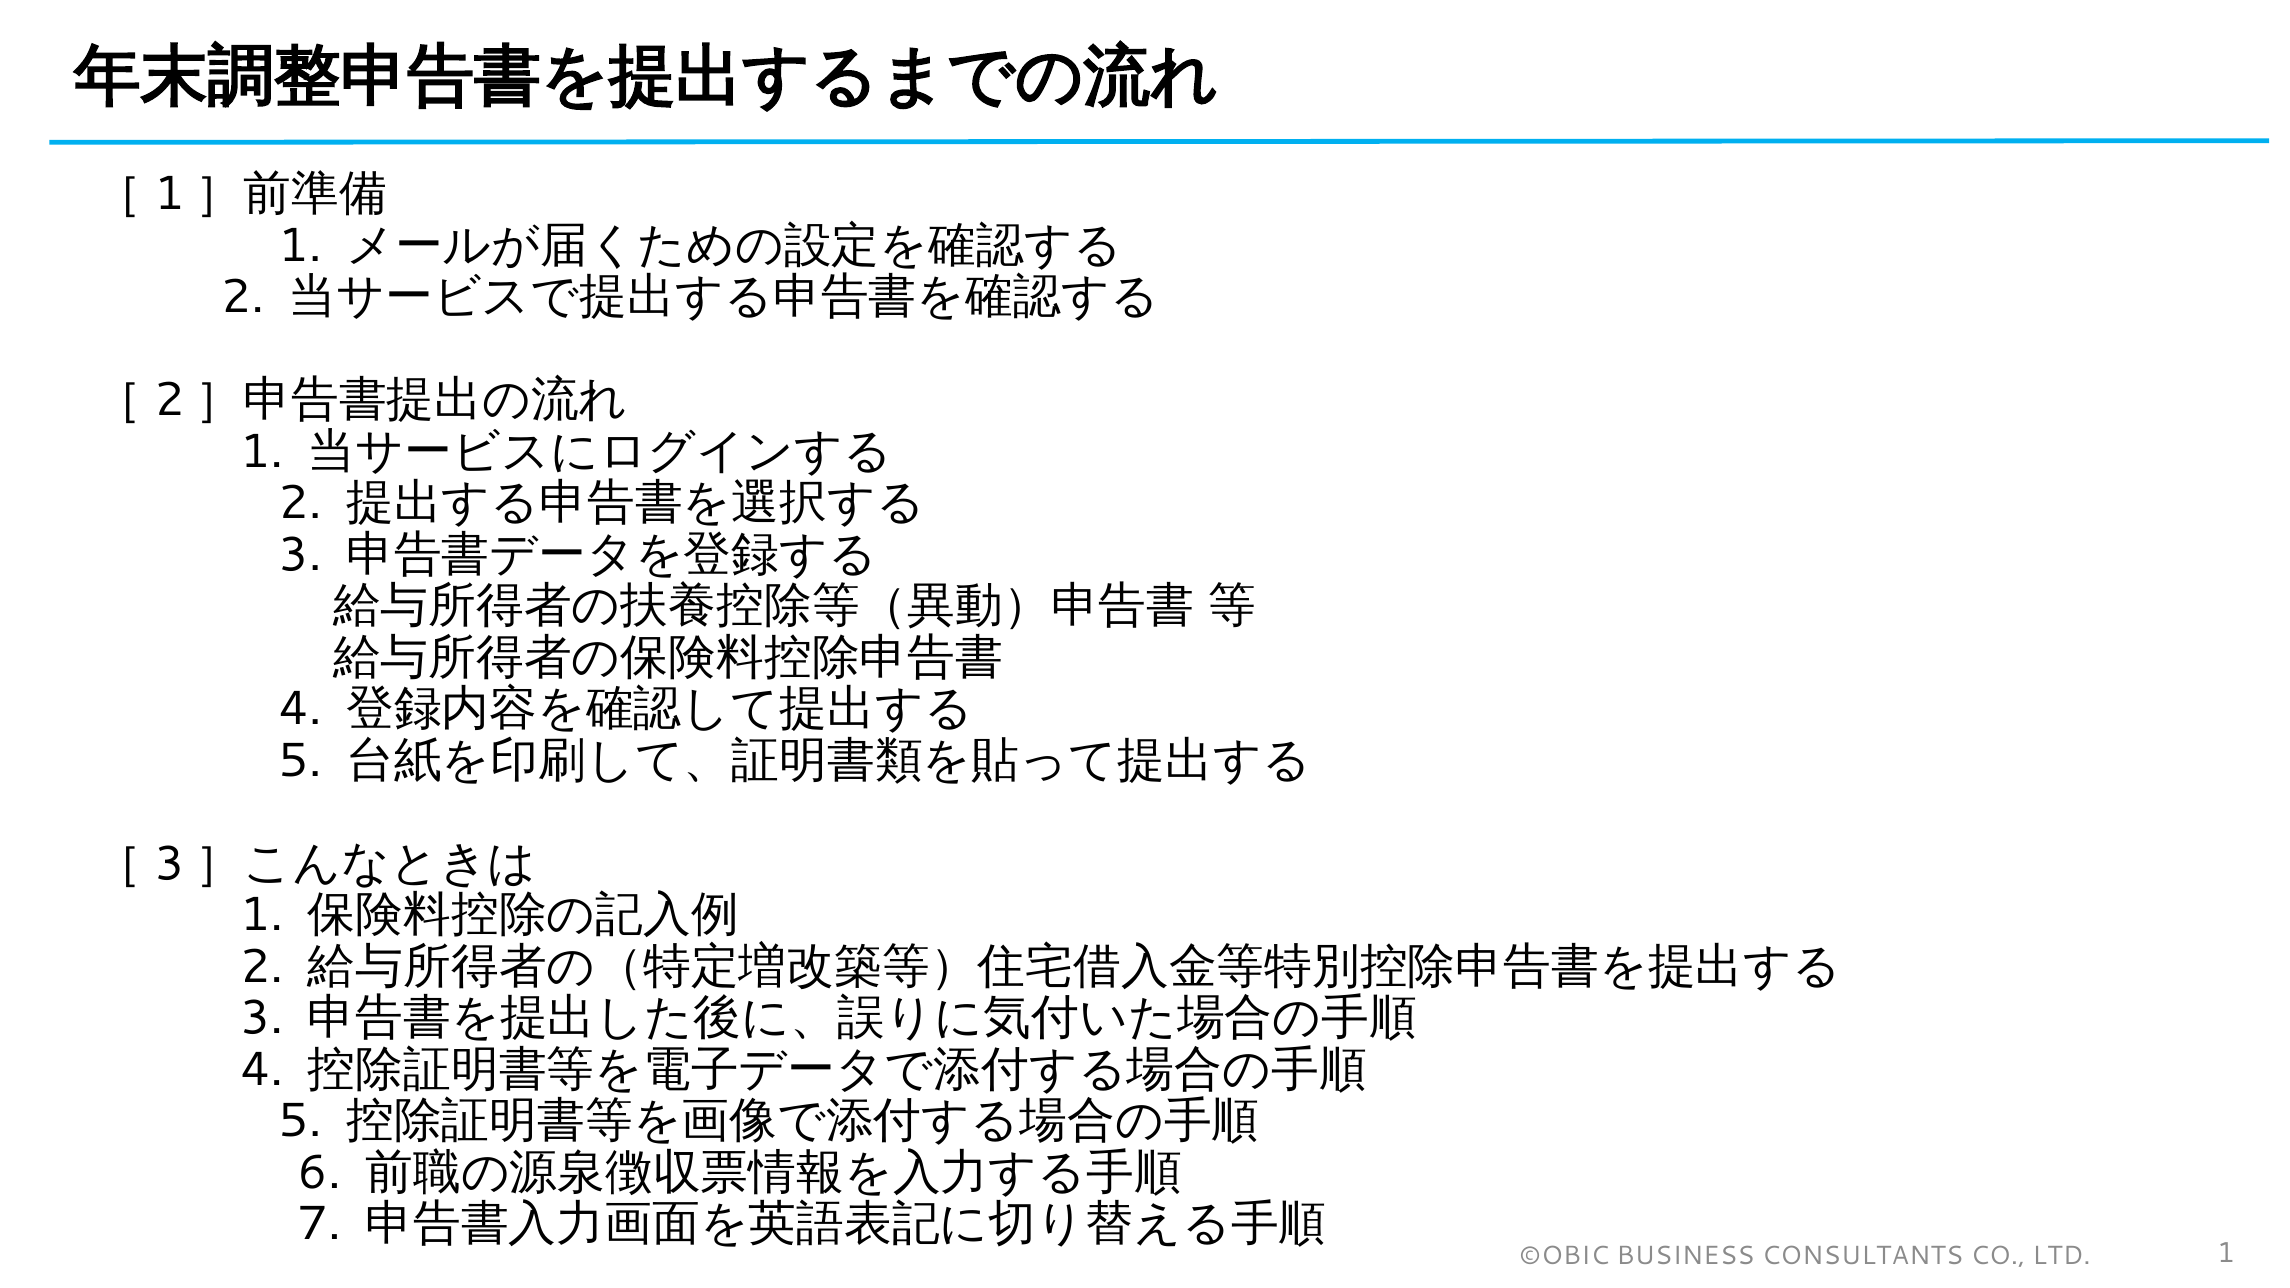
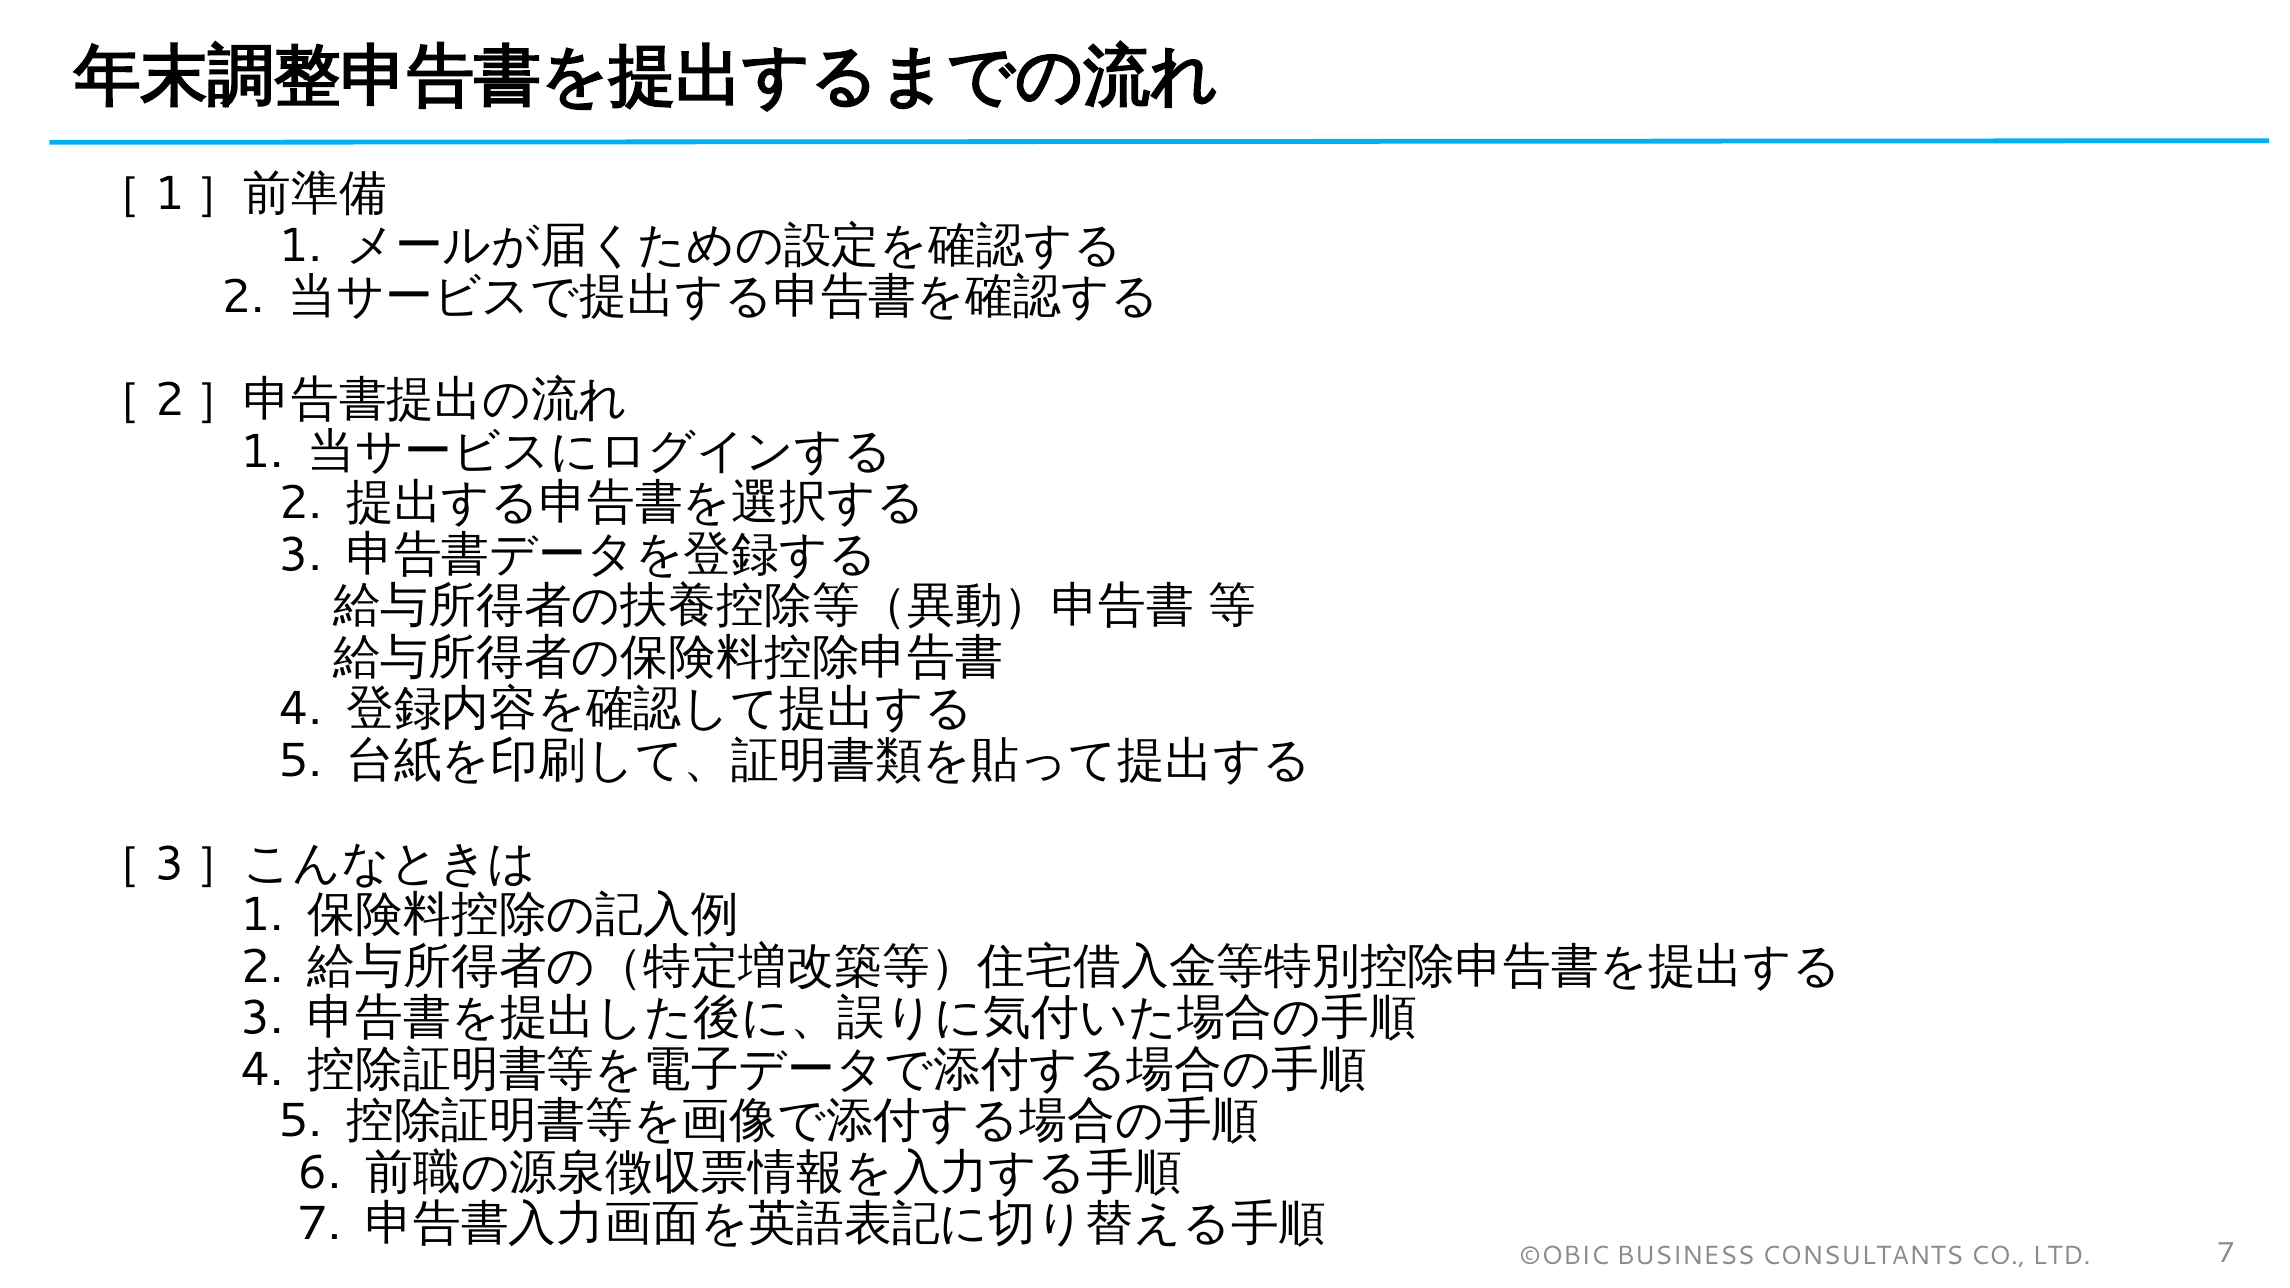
LTD 1: 1 -> 7
